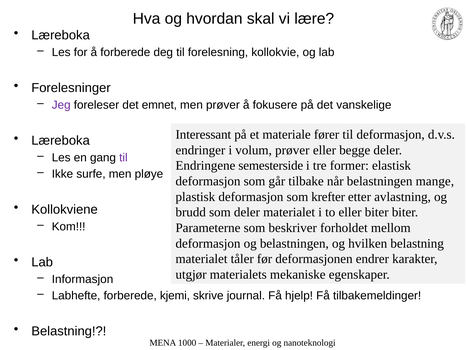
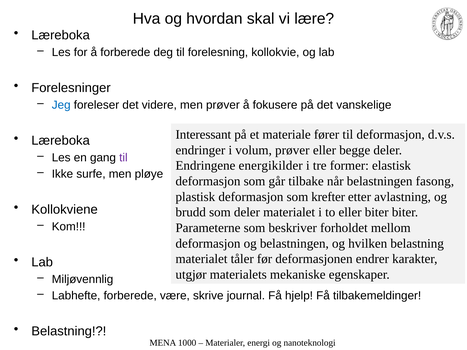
Jeg colour: purple -> blue
emnet: emnet -> videre
semesterside: semesterside -> energikilder
mange: mange -> fasong
Informasjon: Informasjon -> Miljøvennlig
kjemi: kjemi -> være
